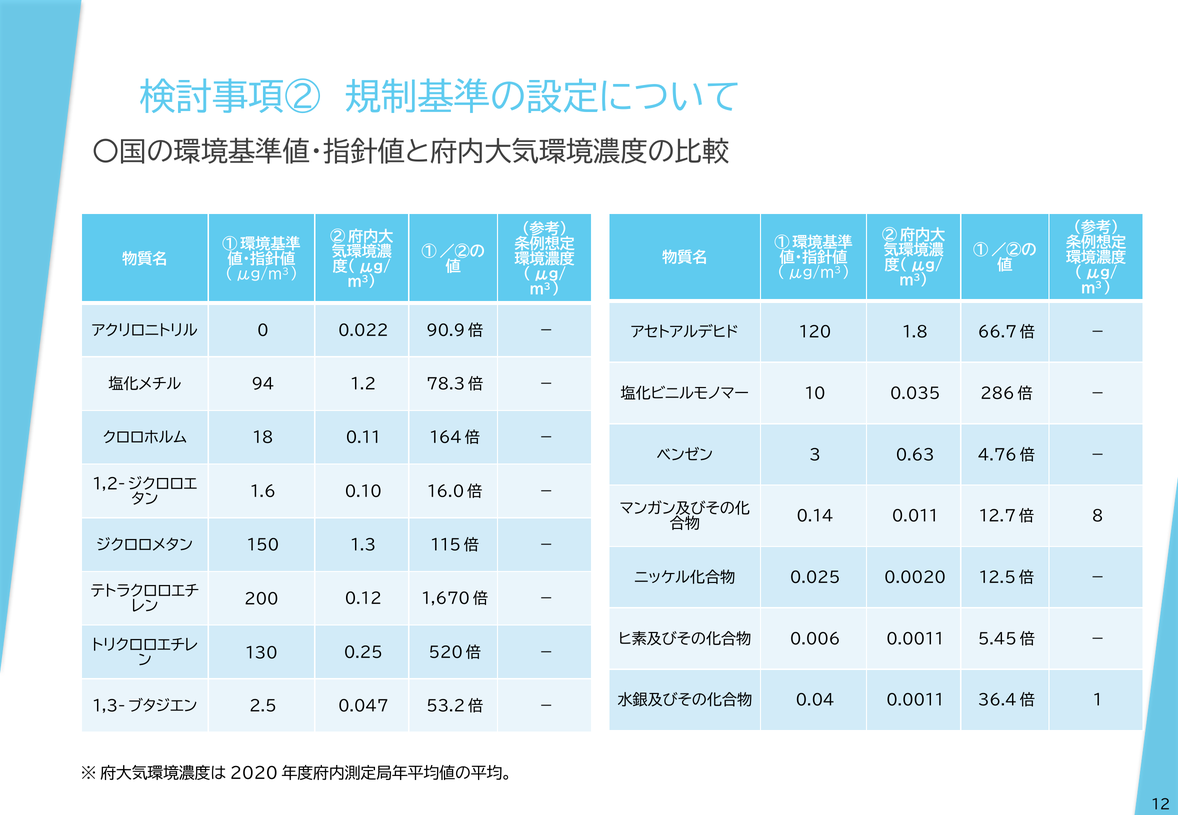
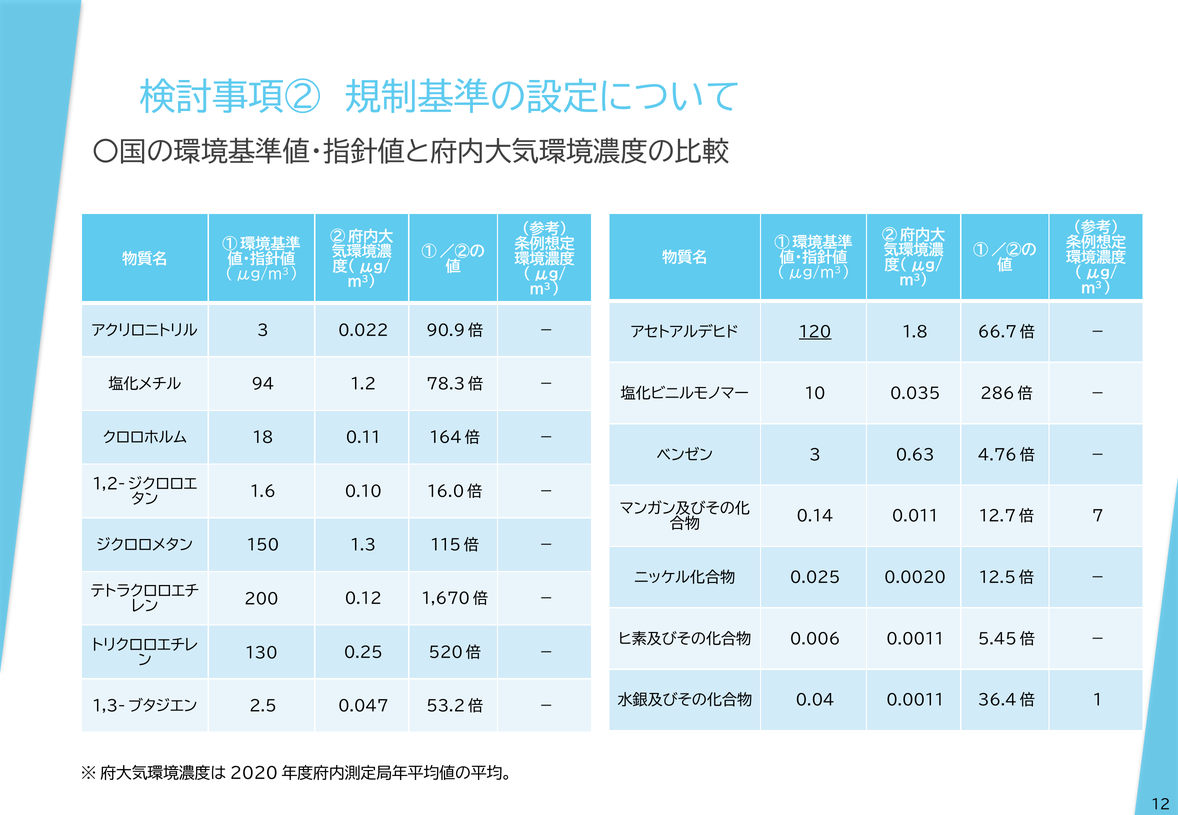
0 at (263, 331): 0 -> 3
120 underline: none -> present
8: 8 -> 7
